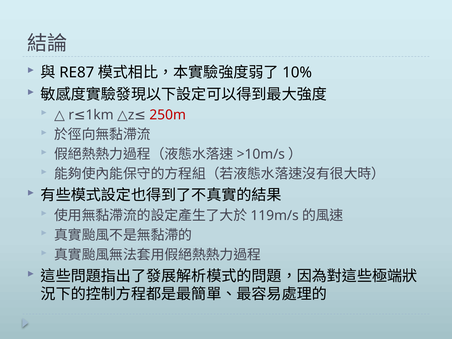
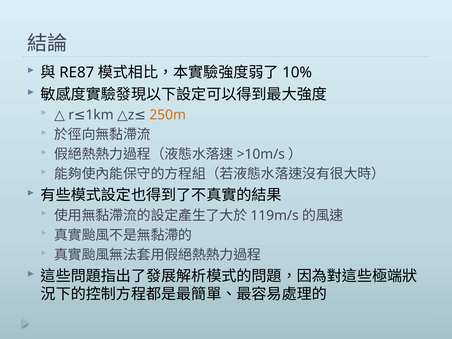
250m colour: red -> orange
